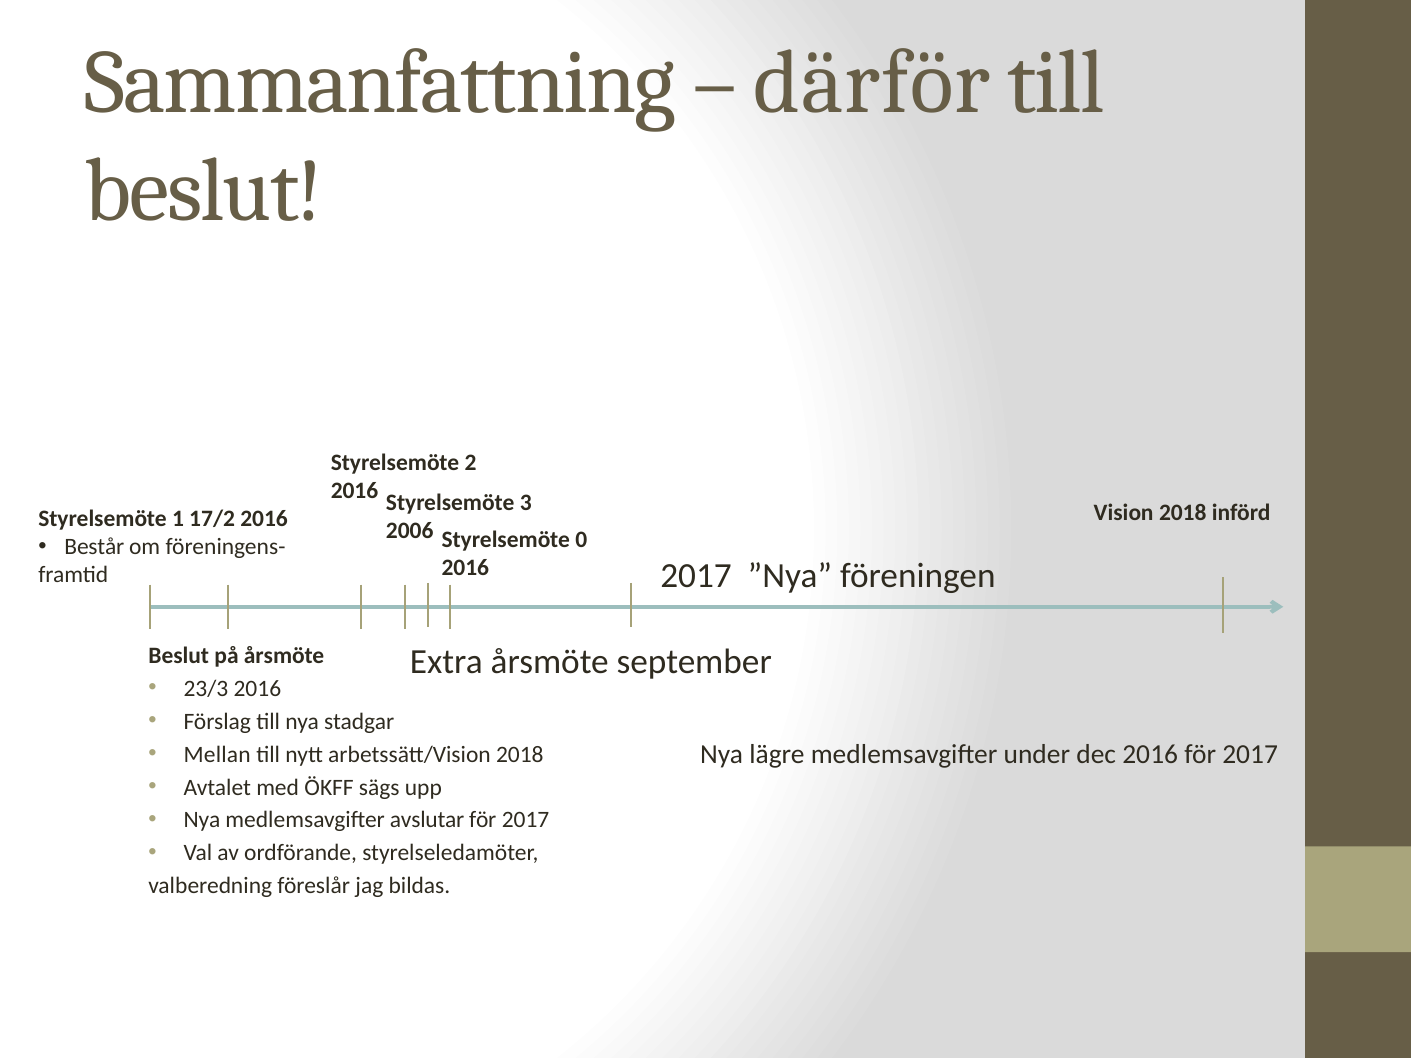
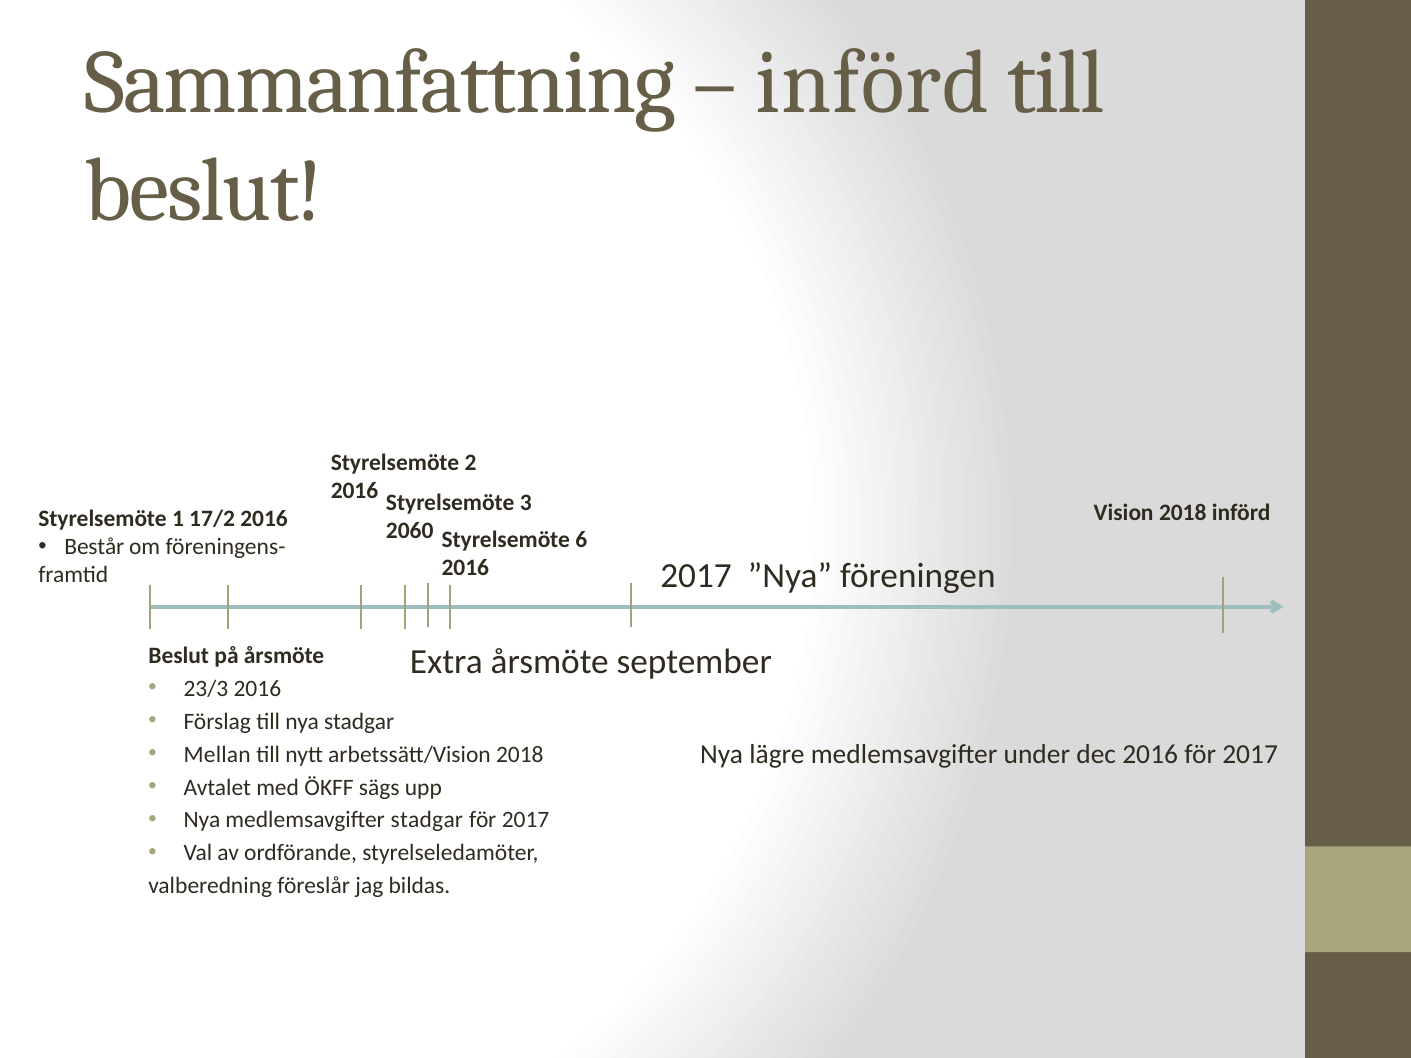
därför at (872, 83): därför -> införd
2006: 2006 -> 2060
0: 0 -> 6
medlemsavgifter avslutar: avslutar -> stadgar
